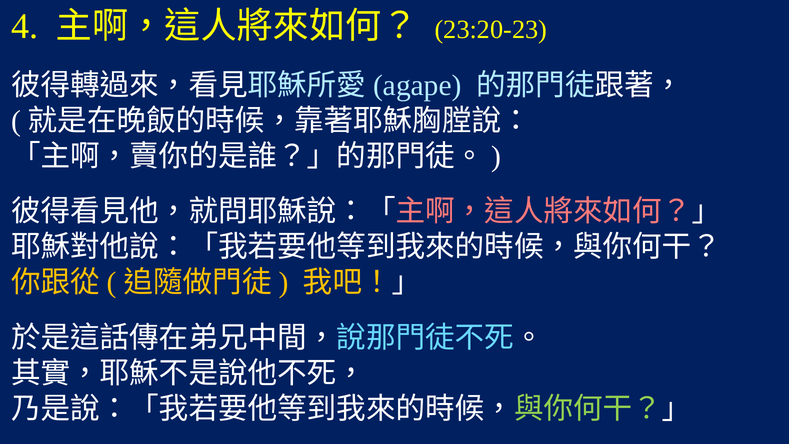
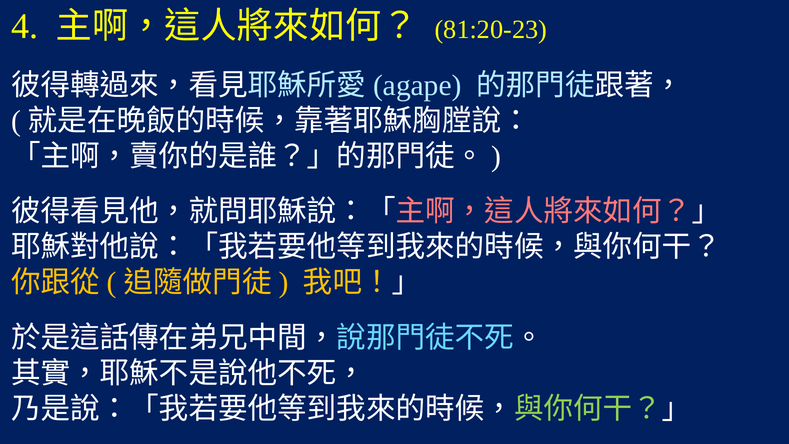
23:20-23: 23:20-23 -> 81:20-23
